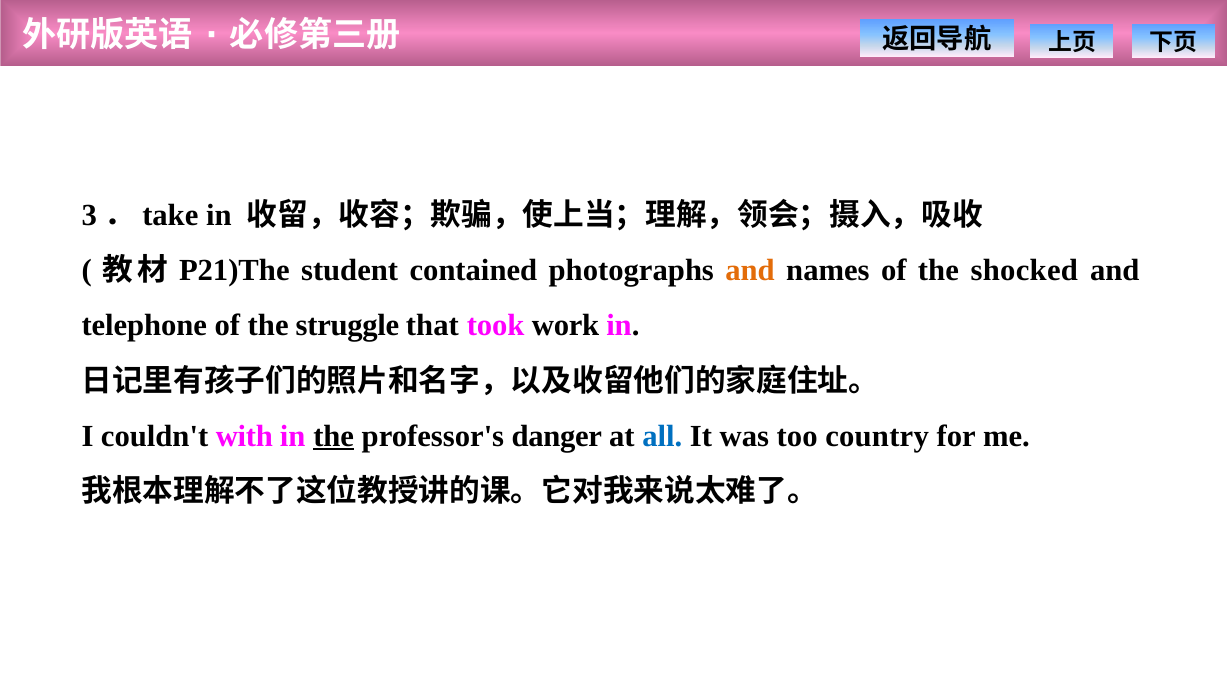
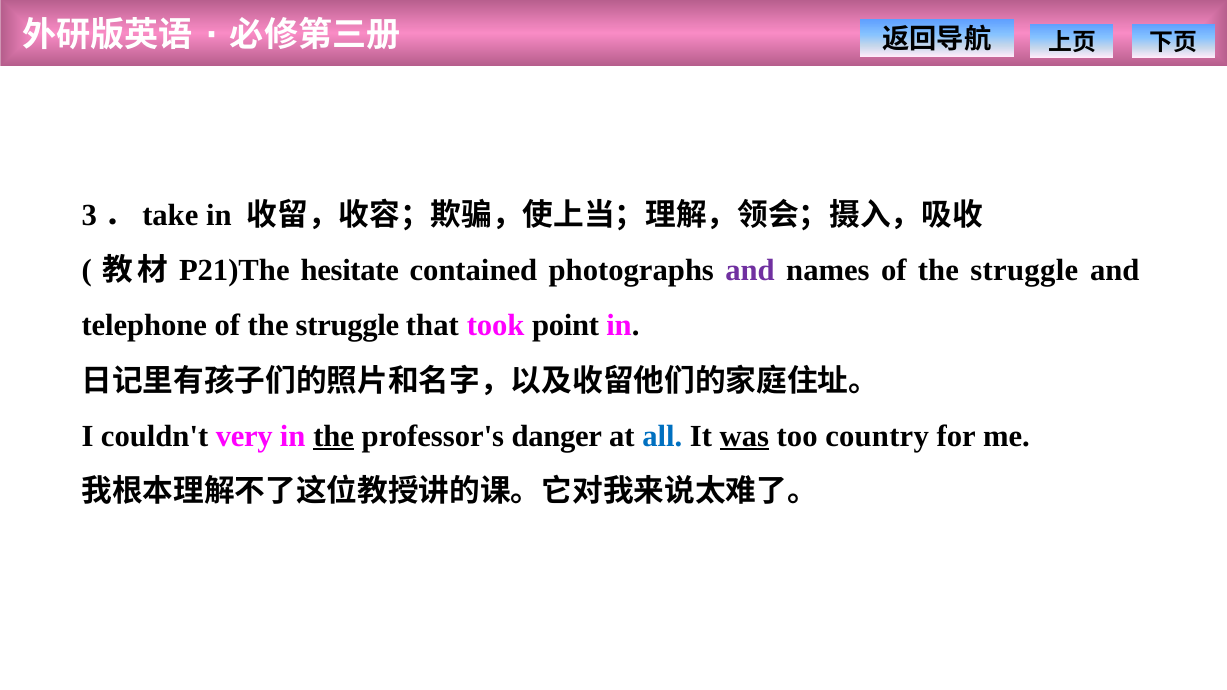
student: student -> hesitate
and at (750, 271) colour: orange -> purple
names of the shocked: shocked -> struggle
work: work -> point
with: with -> very
was underline: none -> present
